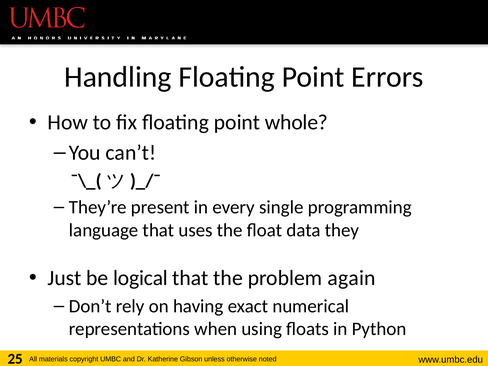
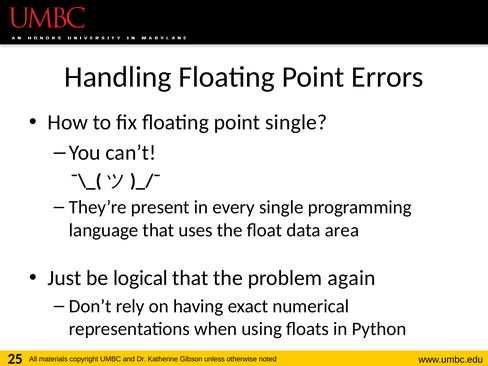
point whole: whole -> single
they: they -> area
